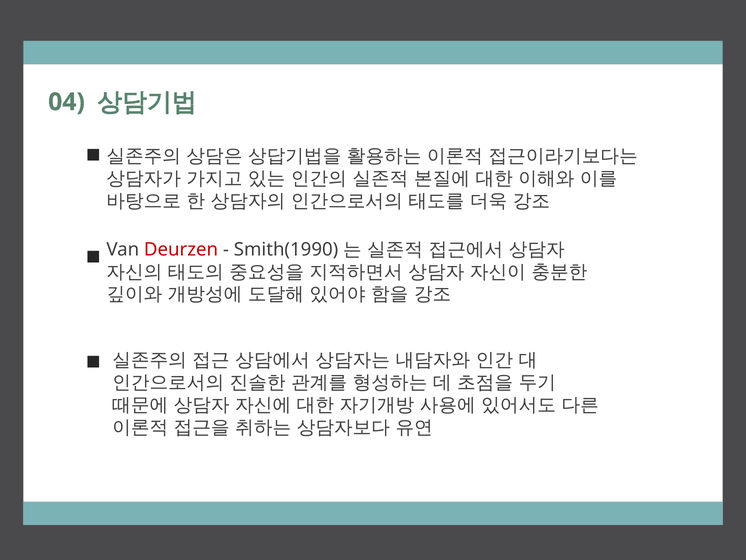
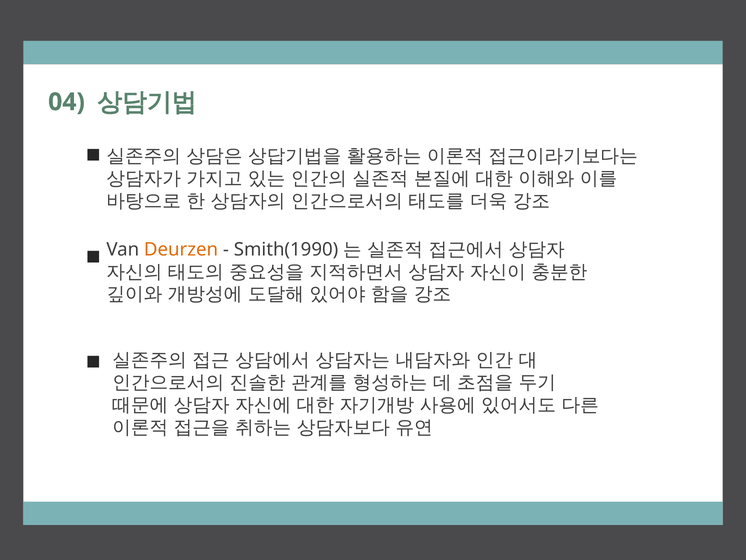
Deurzen colour: red -> orange
